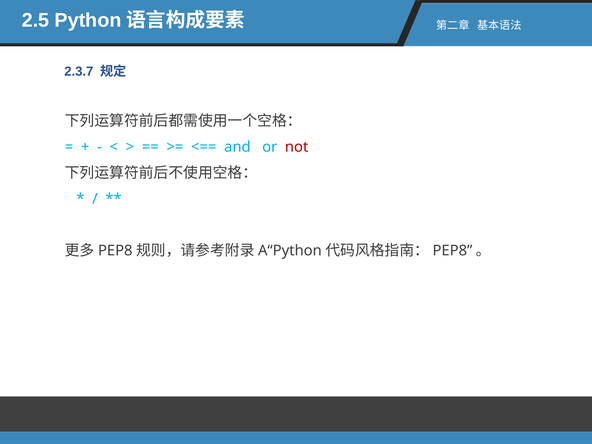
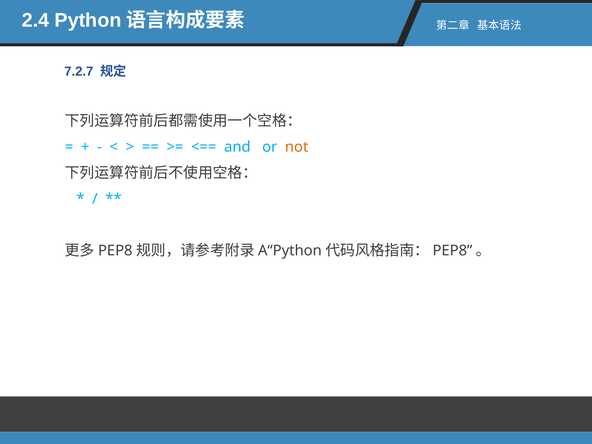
2.5: 2.5 -> 2.4
2.3.7: 2.3.7 -> 7.2.7
not colour: red -> orange
